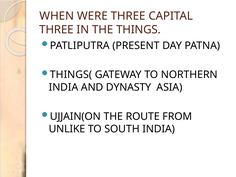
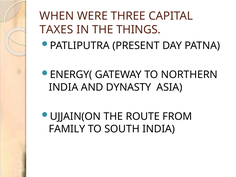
THREE at (56, 30): THREE -> TAXES
THINGS(: THINGS( -> ENERGY(
UNLIKE: UNLIKE -> FAMILY
